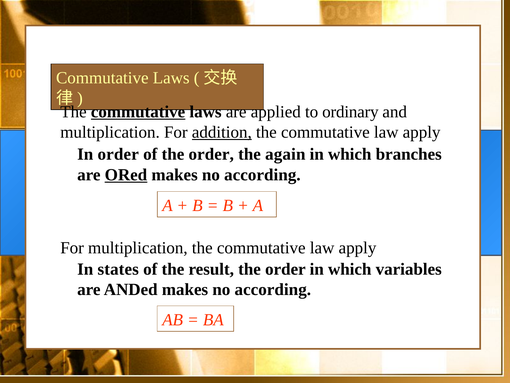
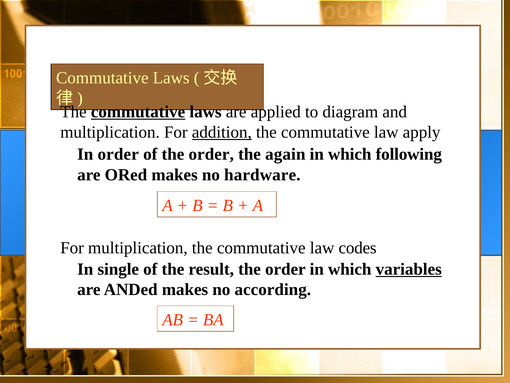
ordinary: ordinary -> diagram
branches: branches -> following
ORed underline: present -> none
according at (262, 175): according -> hardware
apply at (357, 248): apply -> codes
states: states -> single
variables underline: none -> present
